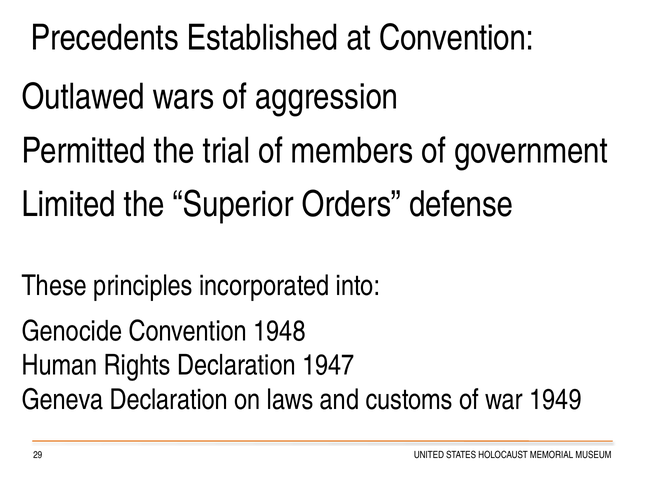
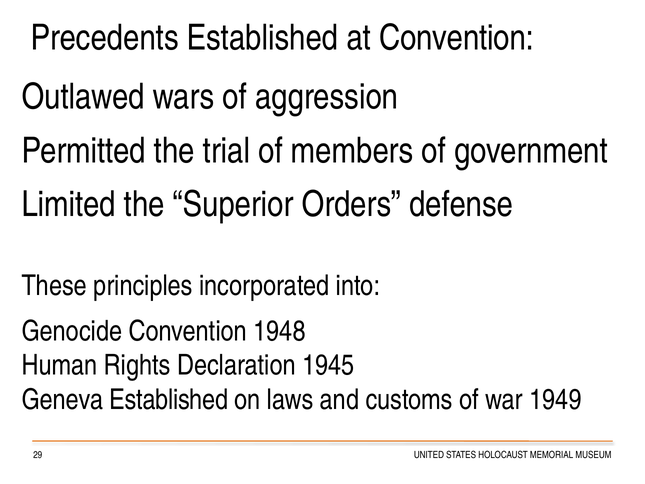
1947: 1947 -> 1945
Geneva Declaration: Declaration -> Established
